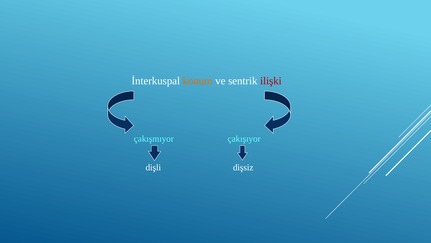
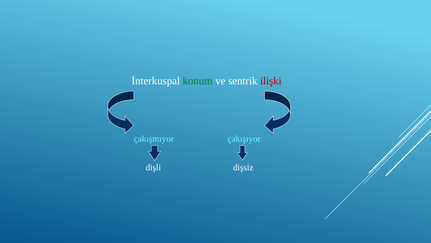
konum colour: orange -> green
